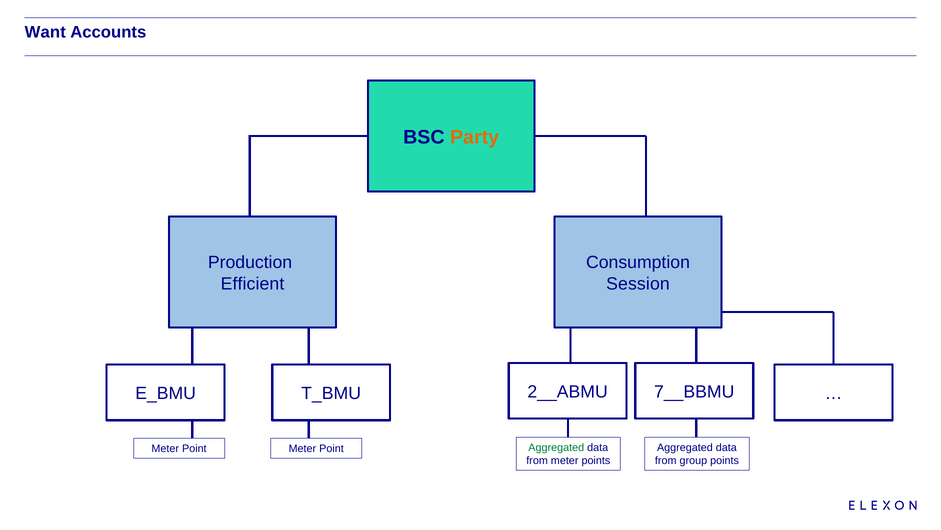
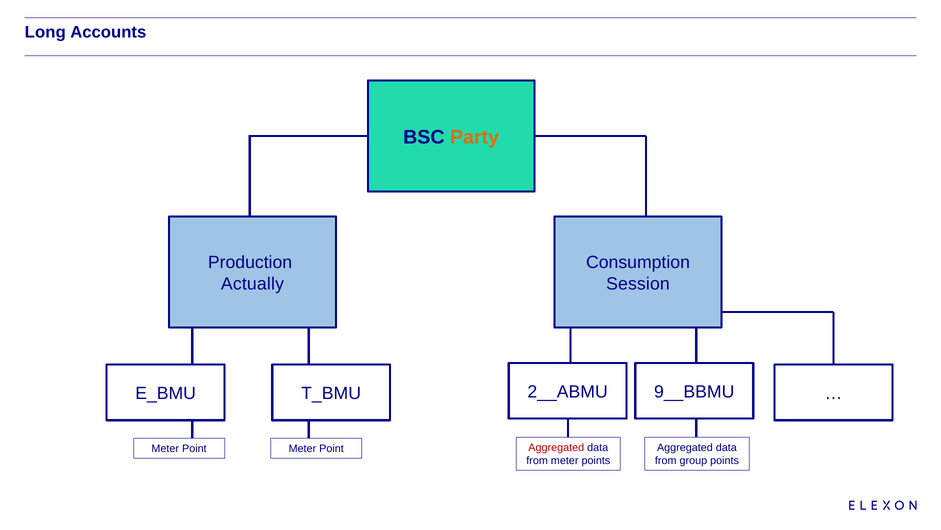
Want: Want -> Long
Efficient: Efficient -> Actually
7__BBMU: 7__BBMU -> 9__BBMU
Aggregated at (556, 447) colour: green -> red
